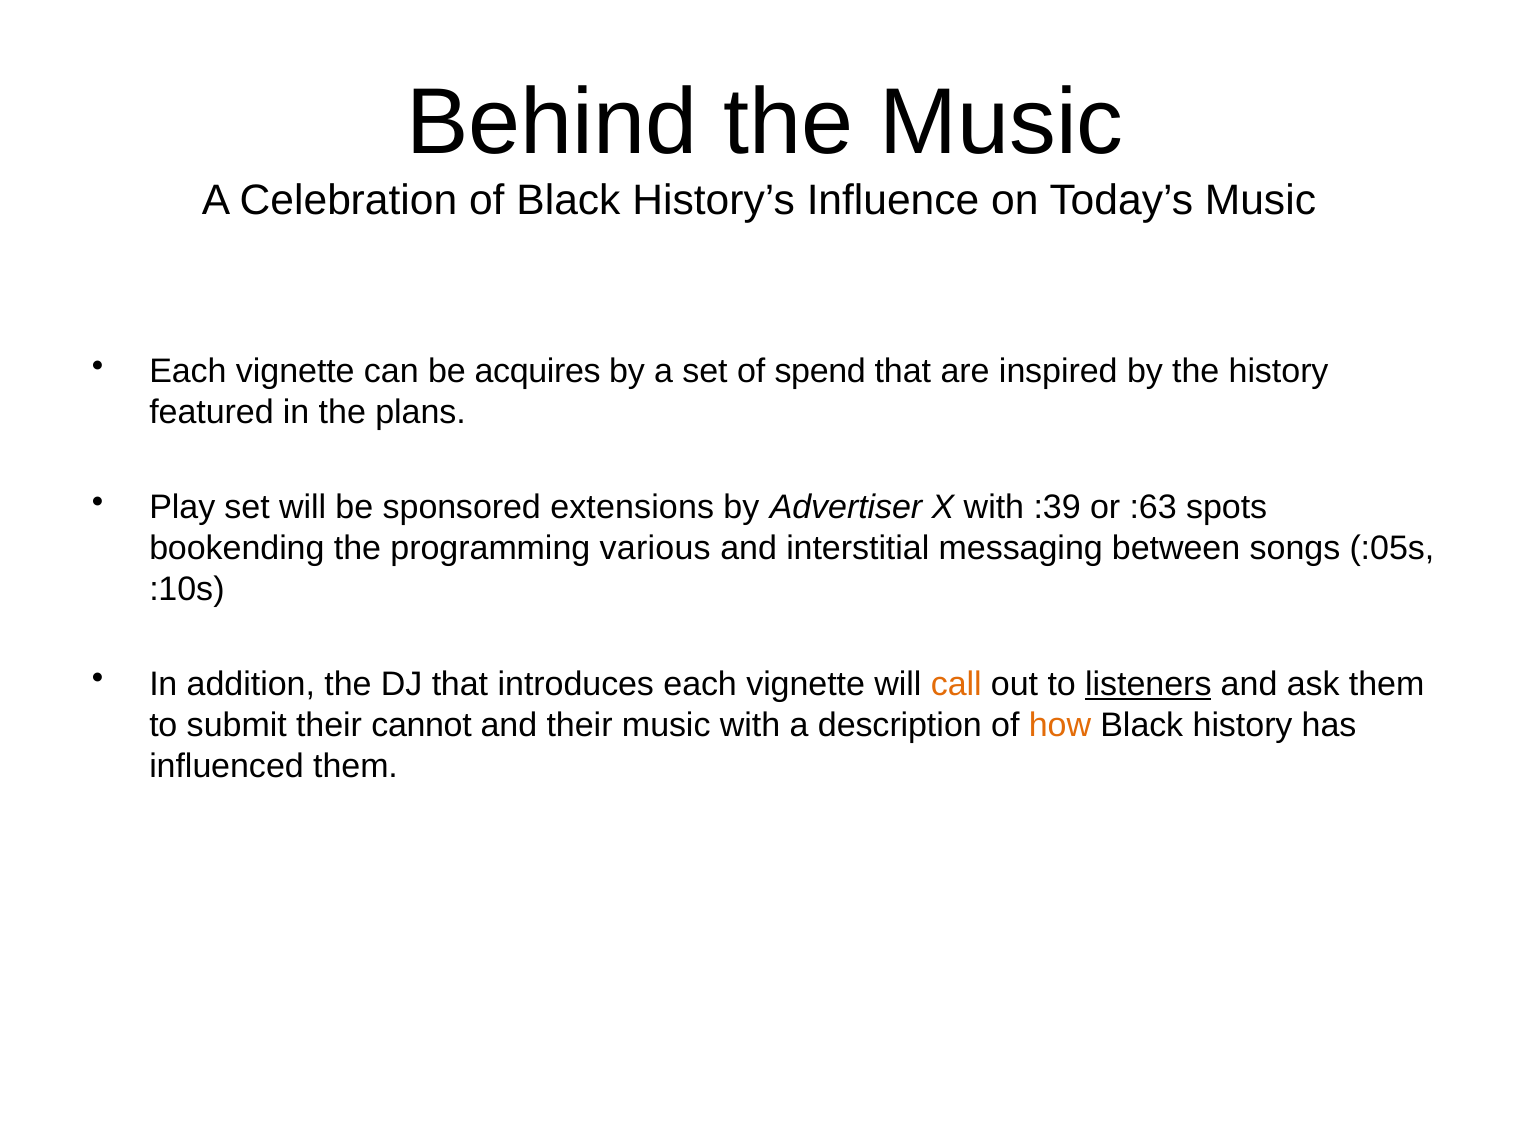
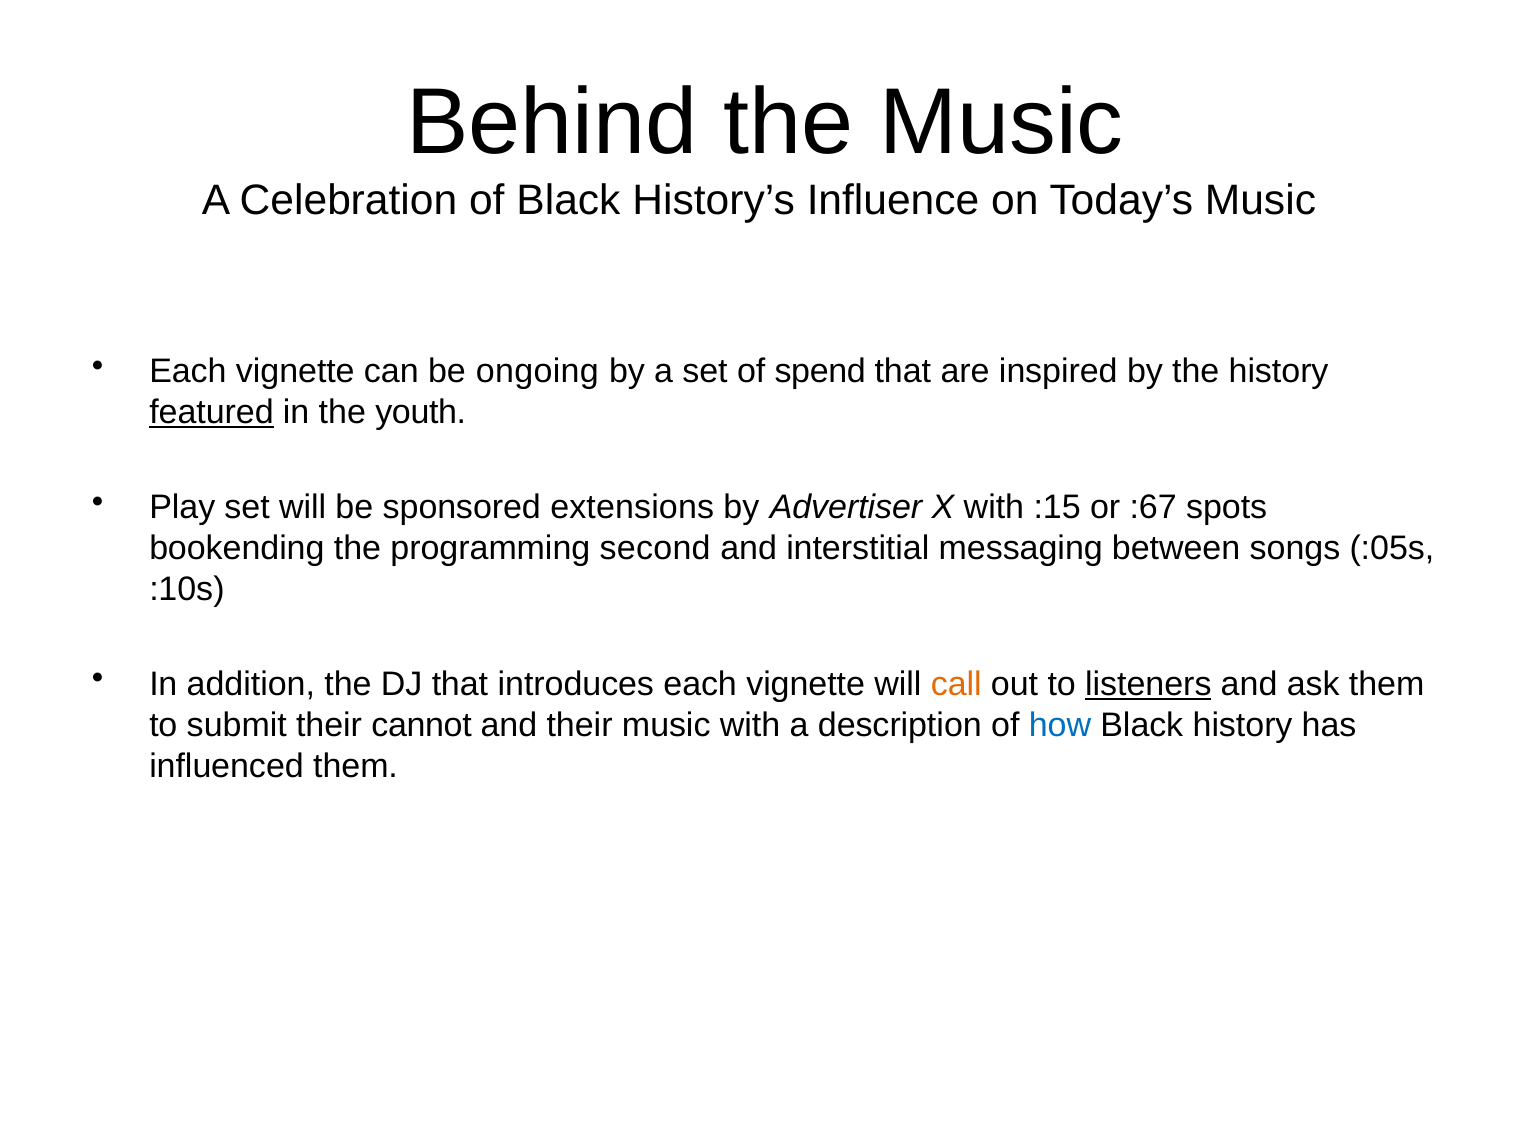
acquires: acquires -> ongoing
featured underline: none -> present
plans: plans -> youth
:39: :39 -> :15
:63: :63 -> :67
various: various -> second
how colour: orange -> blue
